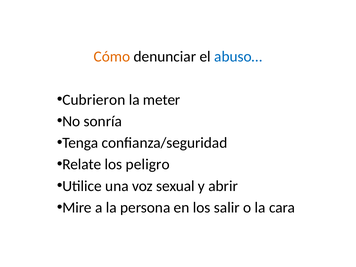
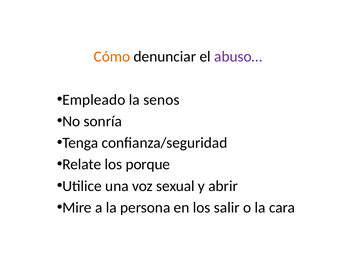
abuso… colour: blue -> purple
Cubrieron: Cubrieron -> Empleado
meter: meter -> senos
peligro: peligro -> porque
